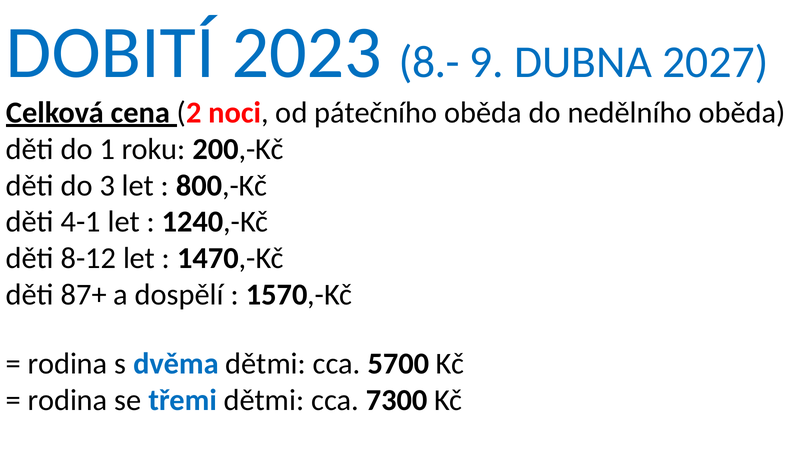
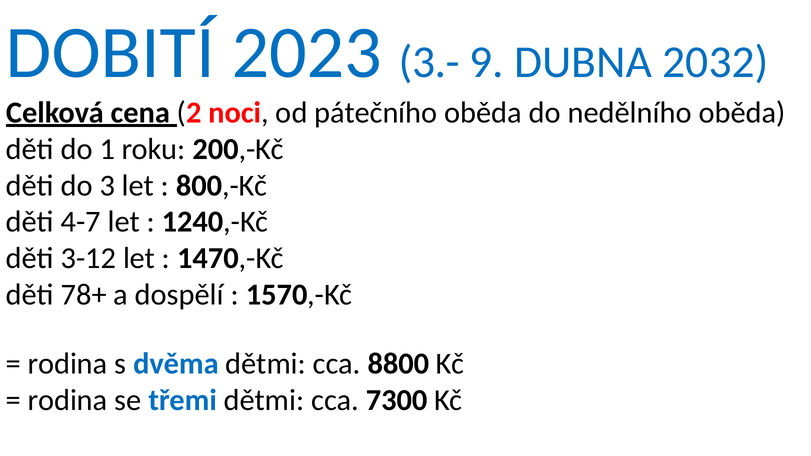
8.-: 8.- -> 3.-
2027: 2027 -> 2032
4-1: 4-1 -> 4-7
8-12: 8-12 -> 3-12
87+: 87+ -> 78+
5700: 5700 -> 8800
